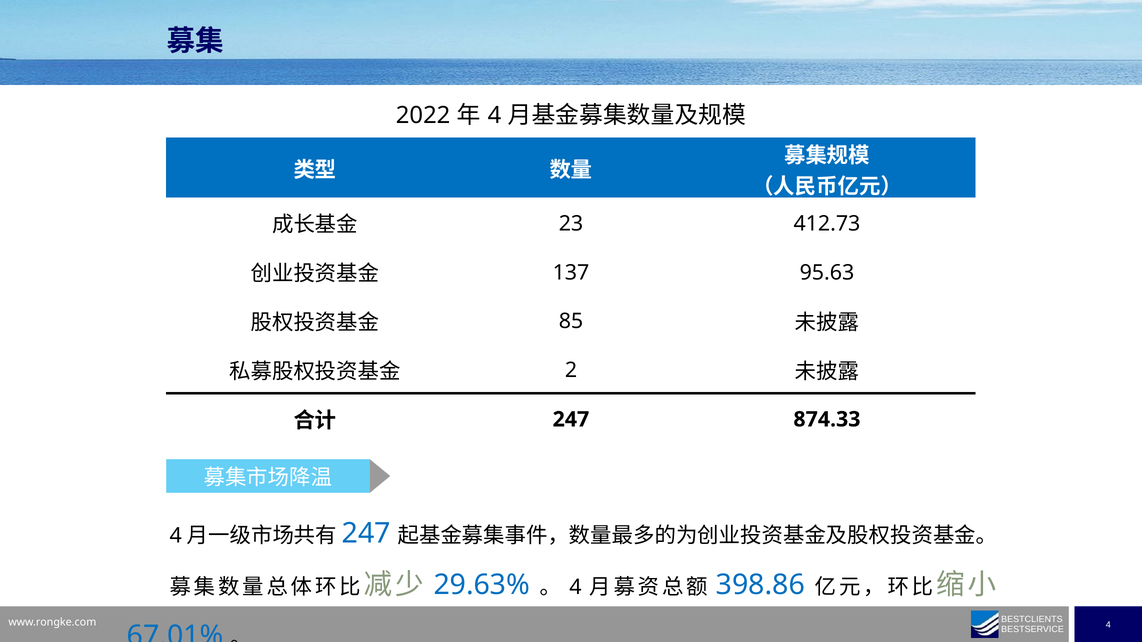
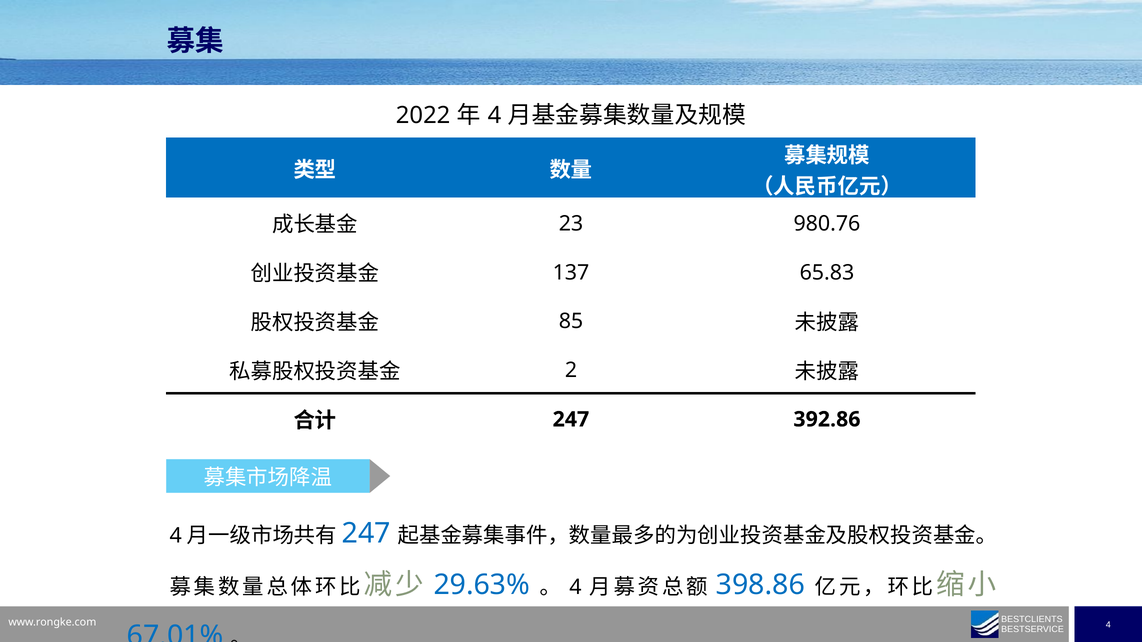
412.73: 412.73 -> 980.76
95.63: 95.63 -> 65.83
874.33: 874.33 -> 392.86
